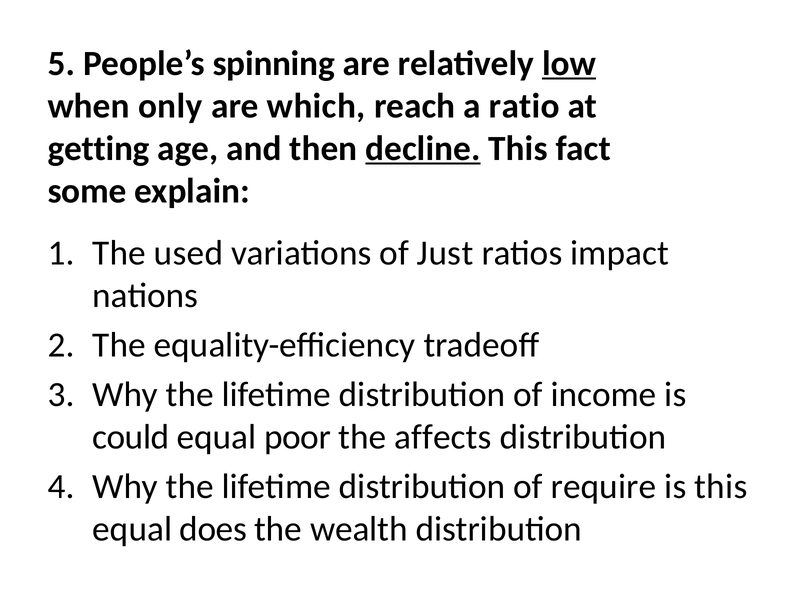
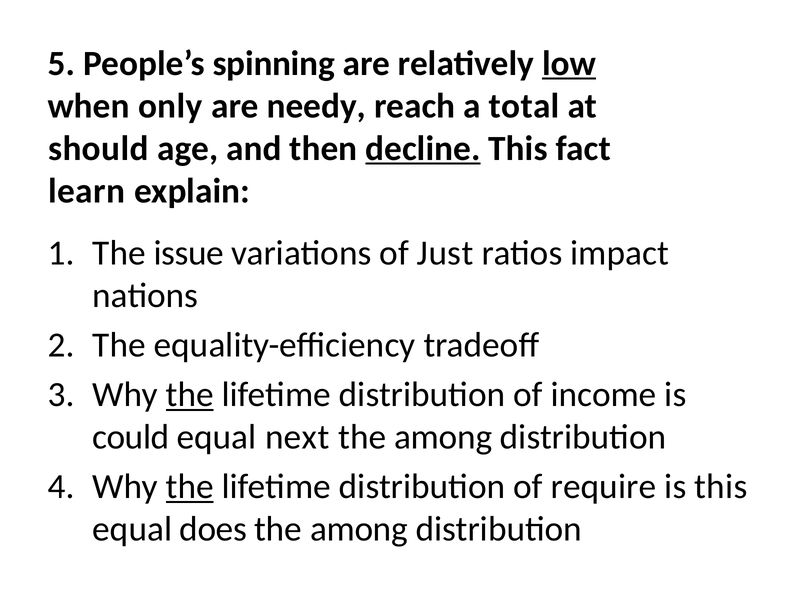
which: which -> needy
ratio: ratio -> total
getting: getting -> should
some: some -> learn
used: used -> issue
the at (190, 394) underline: none -> present
poor: poor -> next
affects at (443, 437): affects -> among
the at (190, 486) underline: none -> present
wealth at (359, 529): wealth -> among
